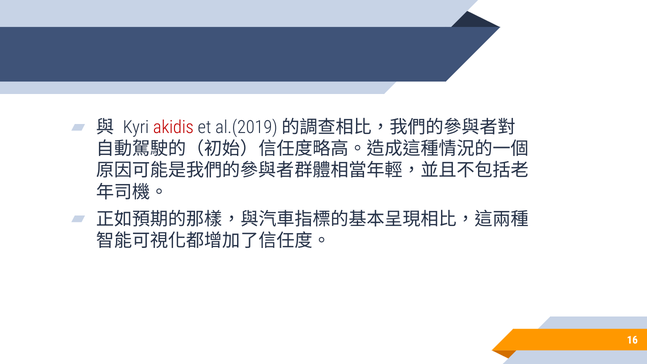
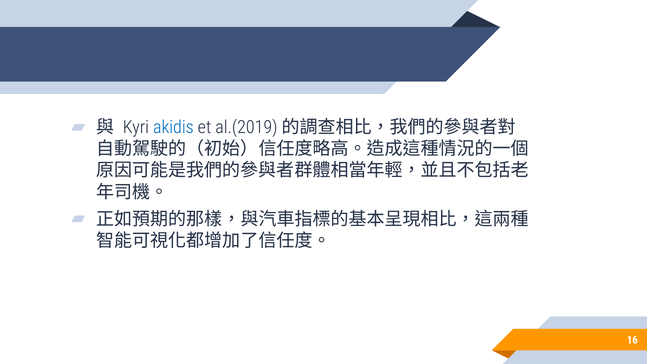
akidis colour: red -> blue
